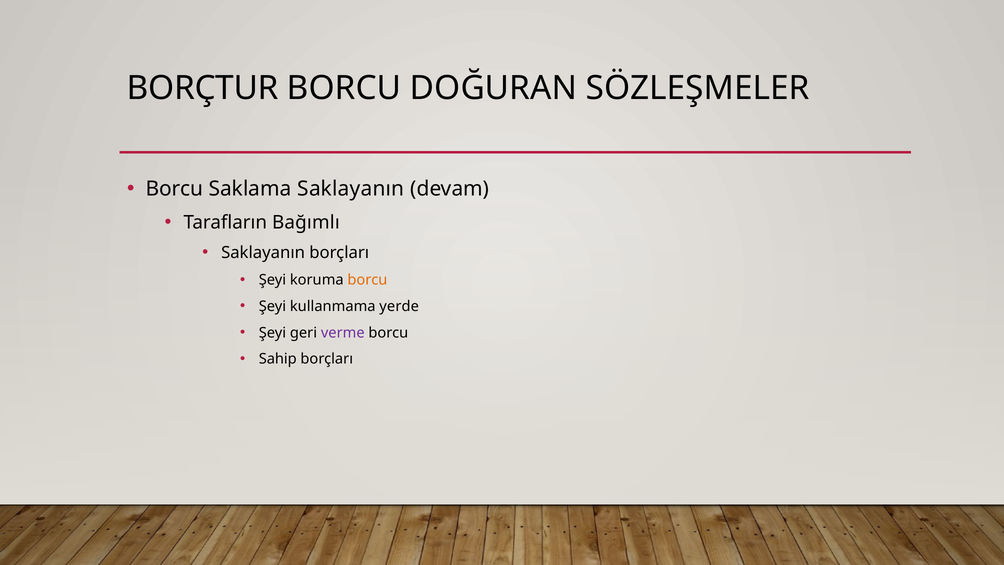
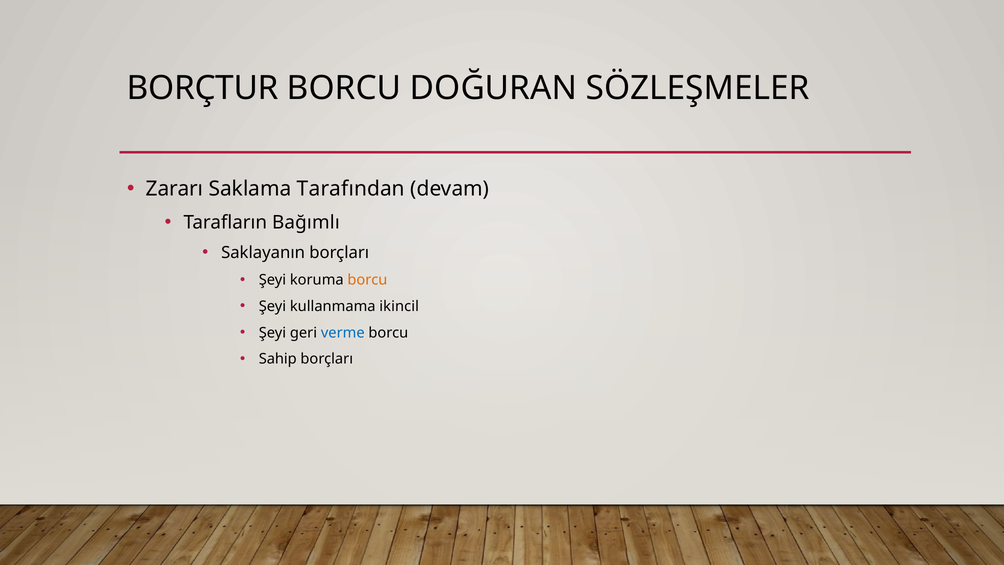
Borcu at (175, 189): Borcu -> Zararı
Saklama Saklayanın: Saklayanın -> Tarafından
yerde: yerde -> ikincil
verme colour: purple -> blue
